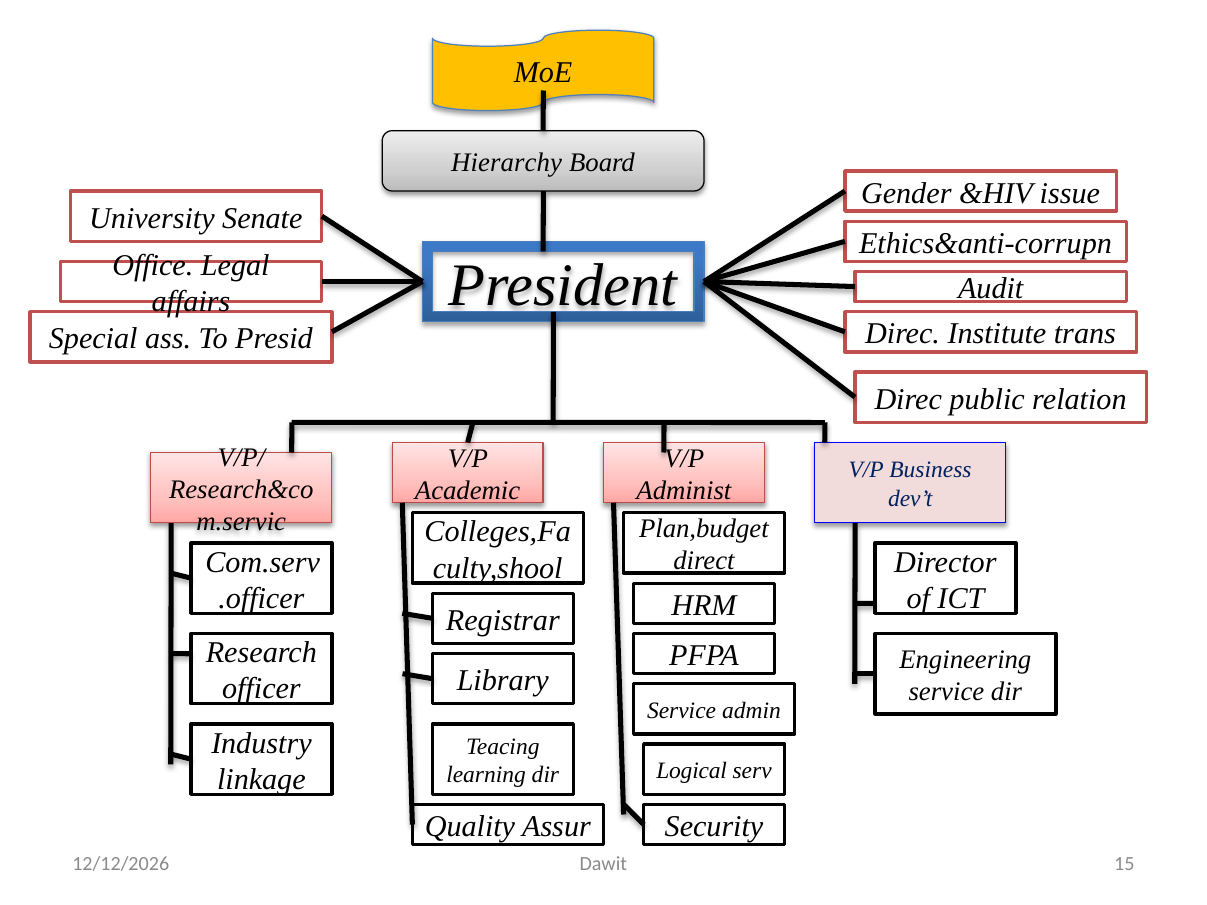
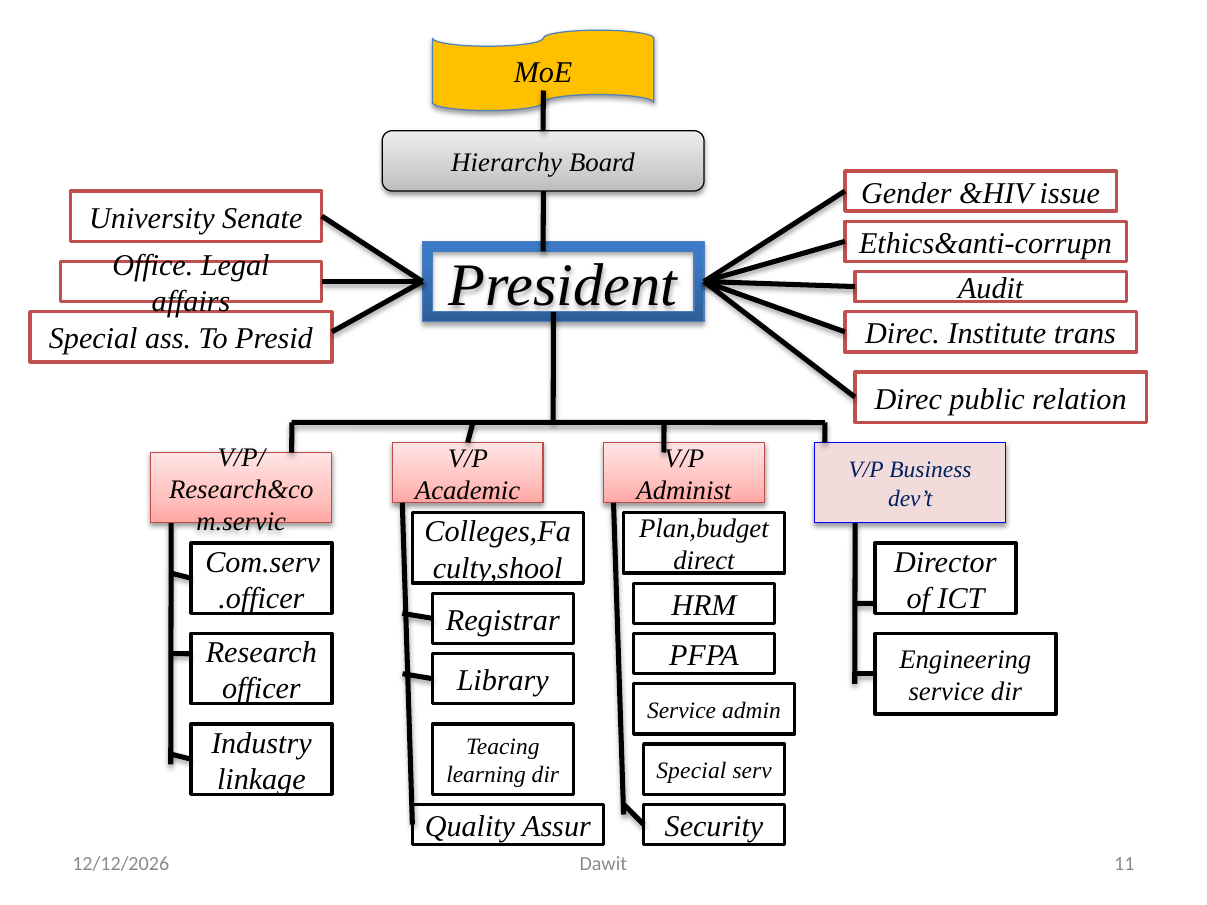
linkage Logical: Logical -> Special
15: 15 -> 11
